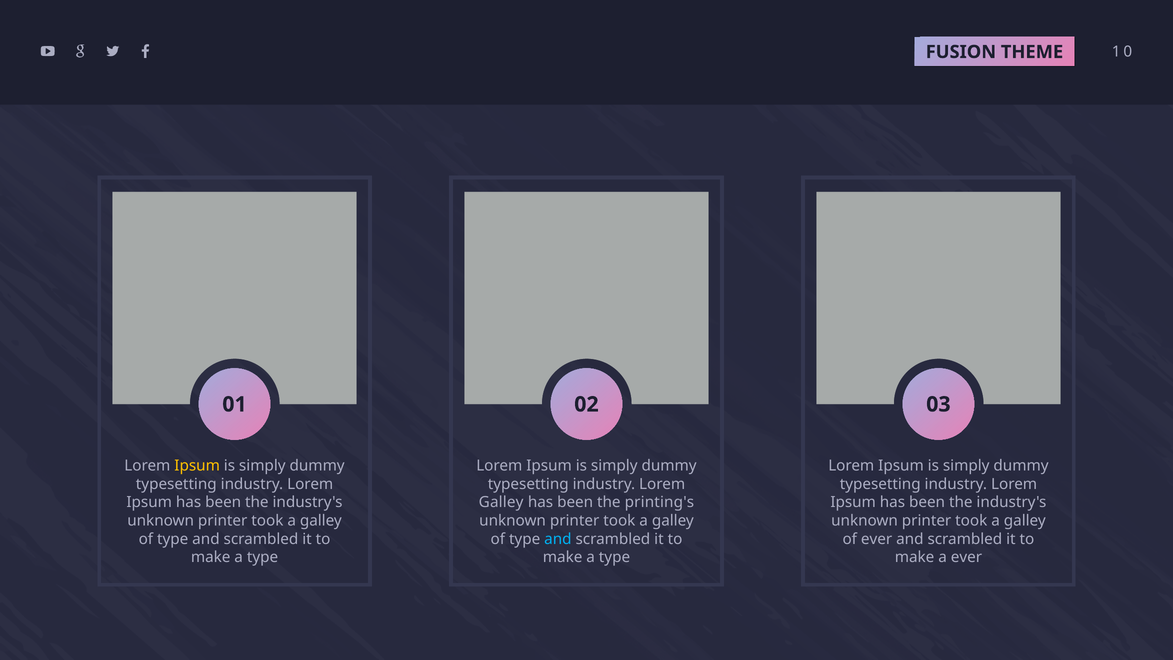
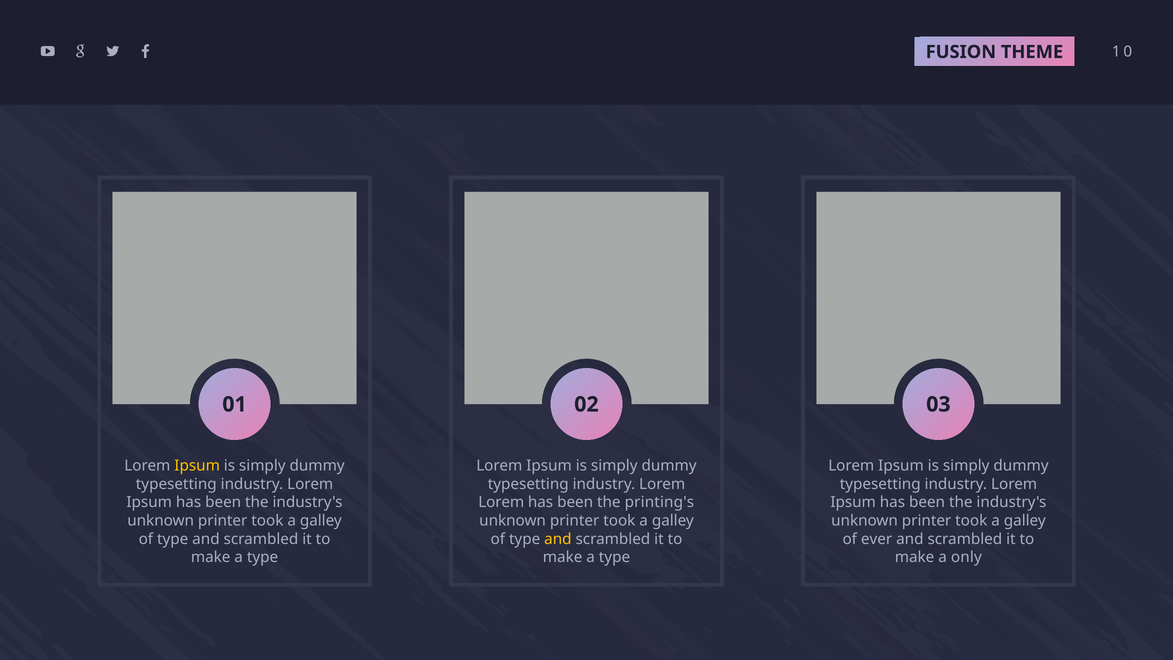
Galley at (501, 502): Galley -> Lorem
and at (558, 539) colour: light blue -> yellow
a ever: ever -> only
